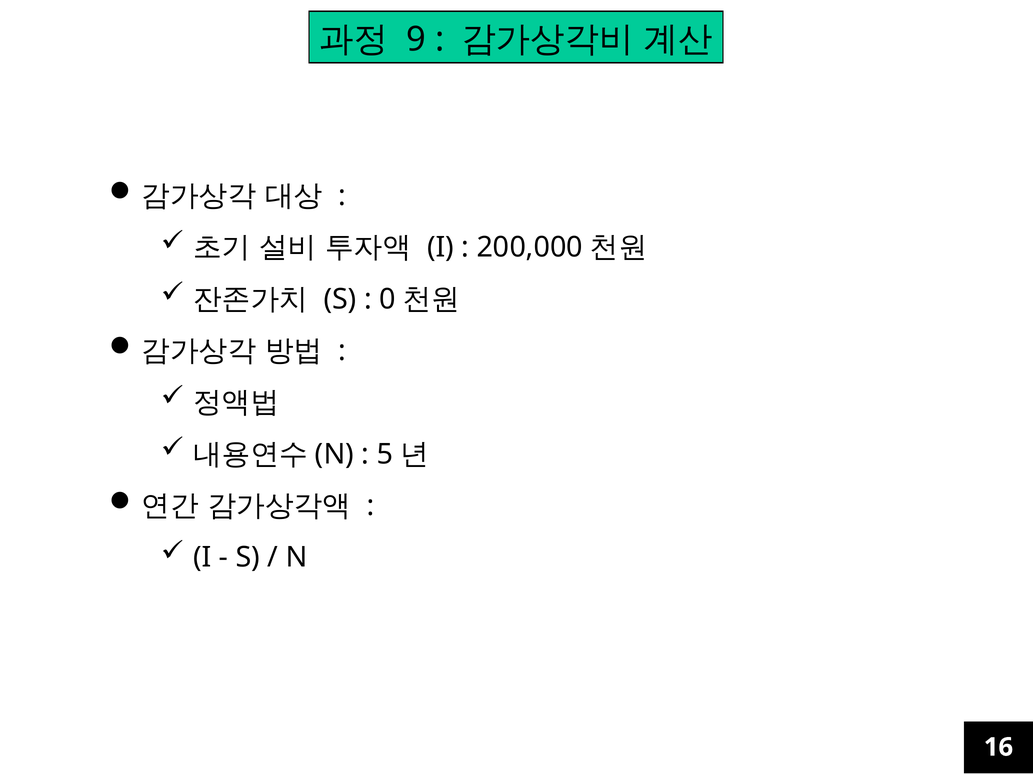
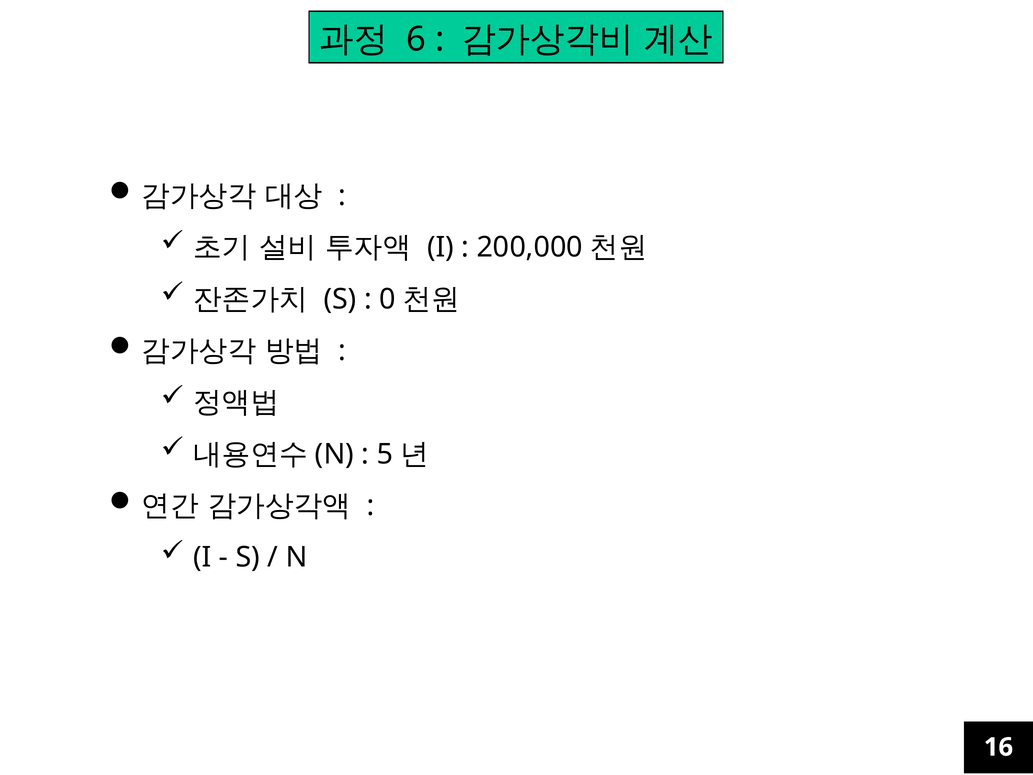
9: 9 -> 6
